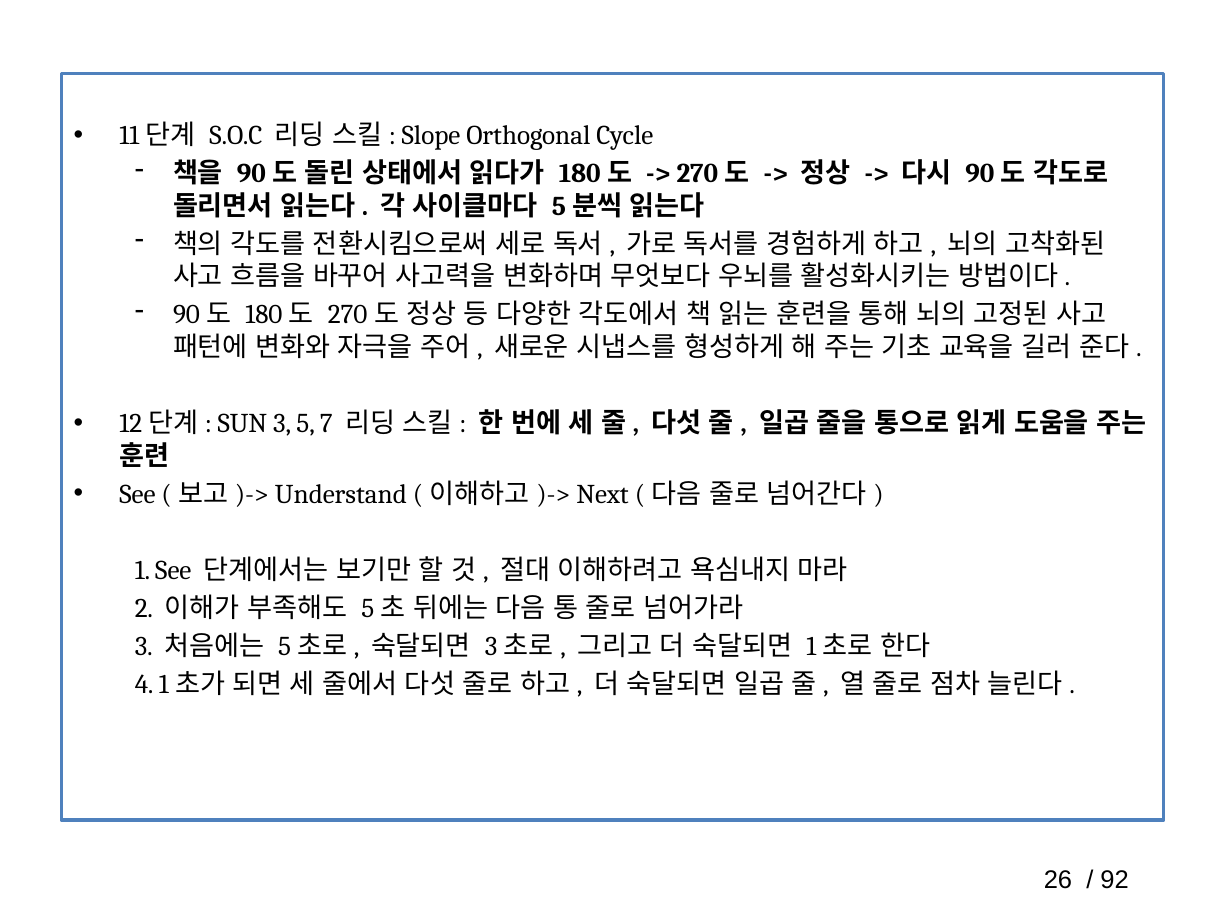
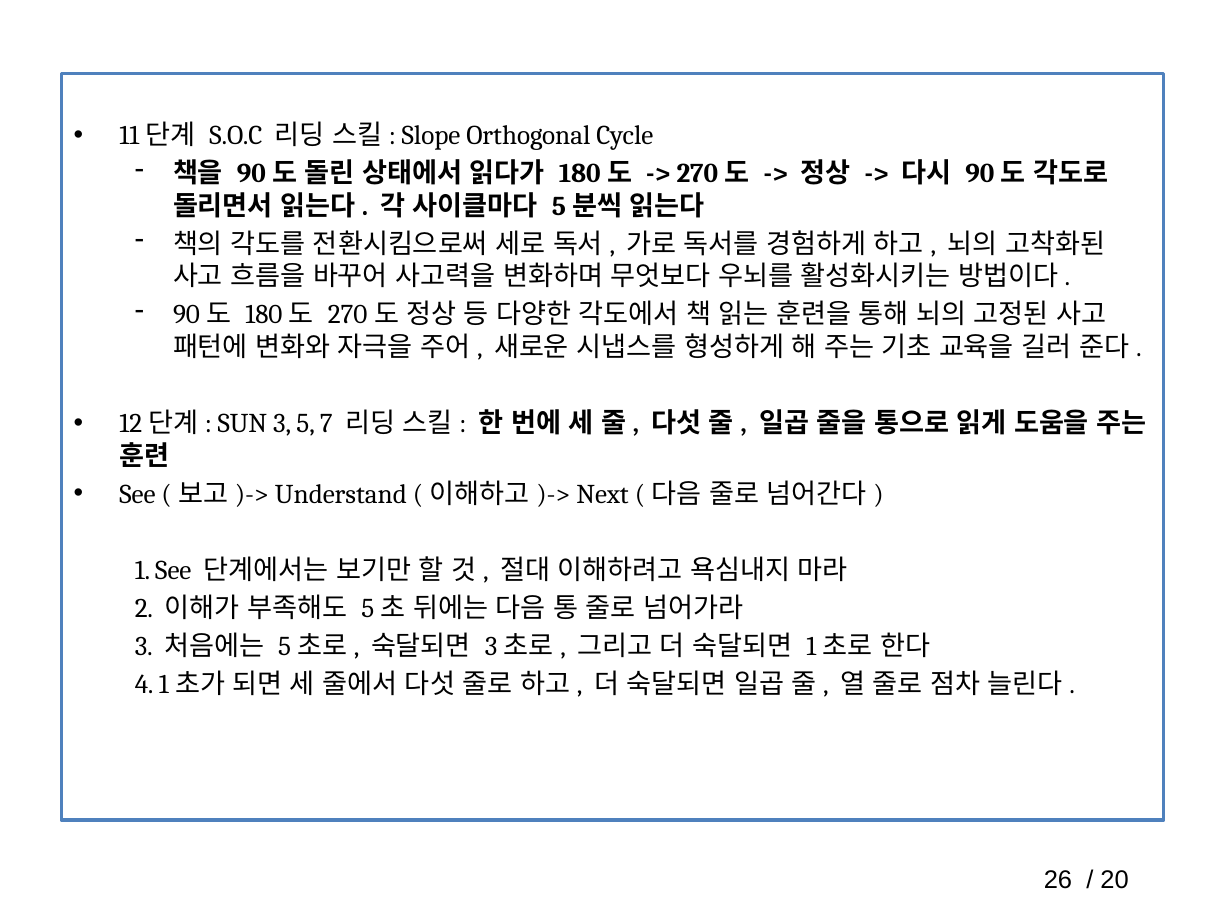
92: 92 -> 20
